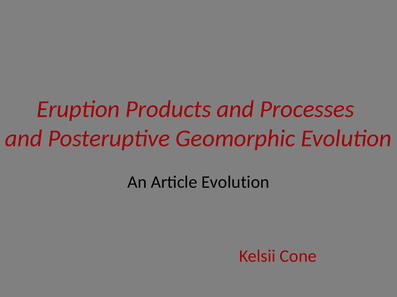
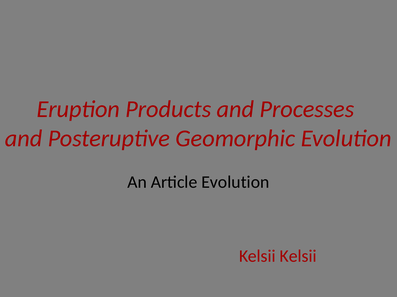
Kelsii Cone: Cone -> Kelsii
